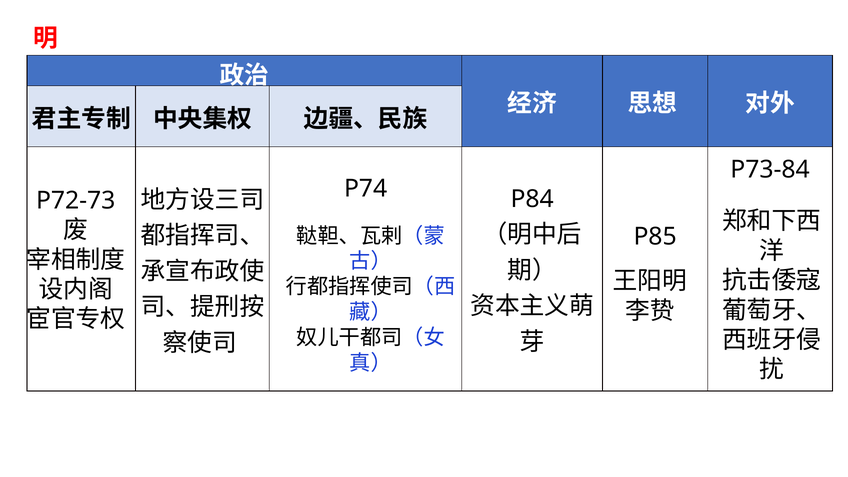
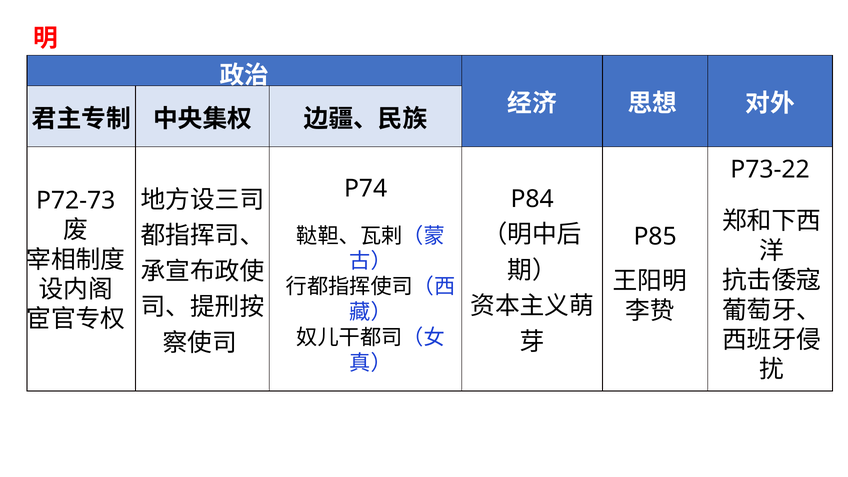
P73-84: P73-84 -> P73-22
